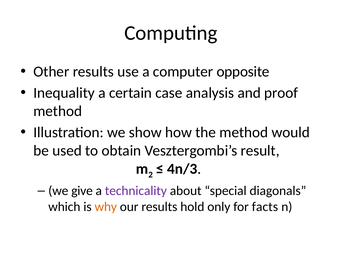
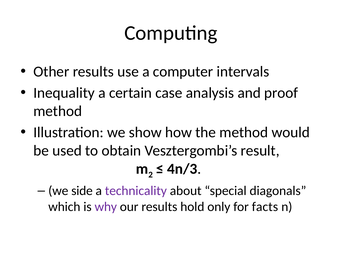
opposite: opposite -> intervals
give: give -> side
why colour: orange -> purple
